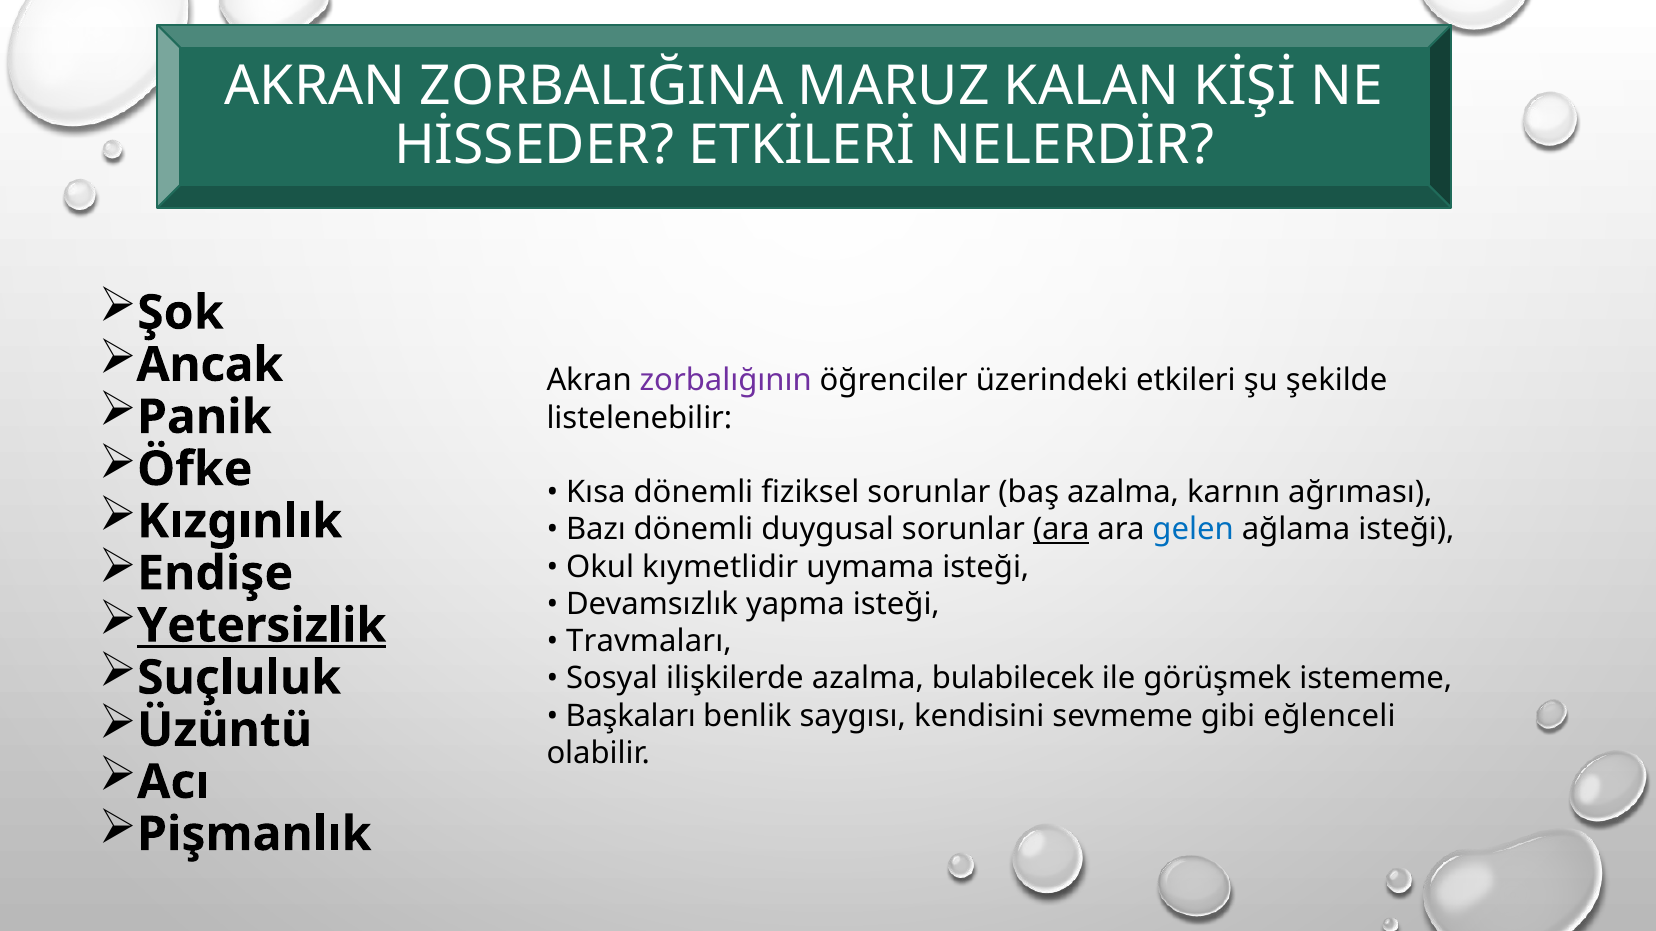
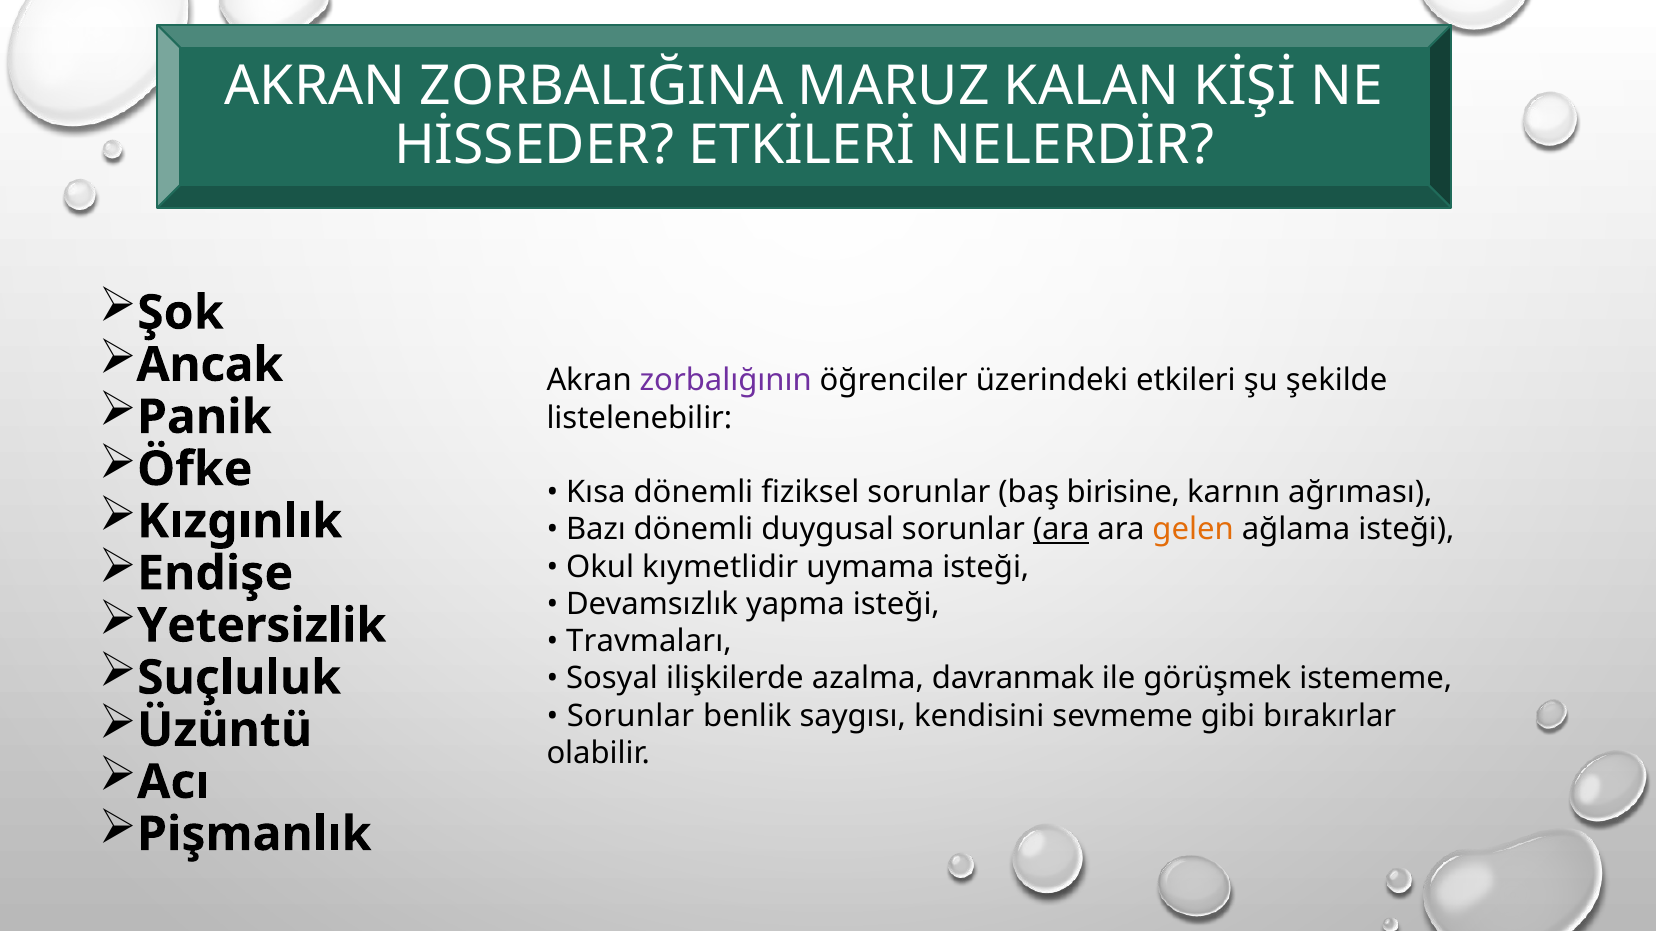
baş azalma: azalma -> birisine
gelen colour: blue -> orange
Yetersizlik underline: present -> none
bulabilecek: bulabilecek -> davranmak
Başkaları at (631, 716): Başkaları -> Sorunlar
eğlenceli: eğlenceli -> bırakırlar
